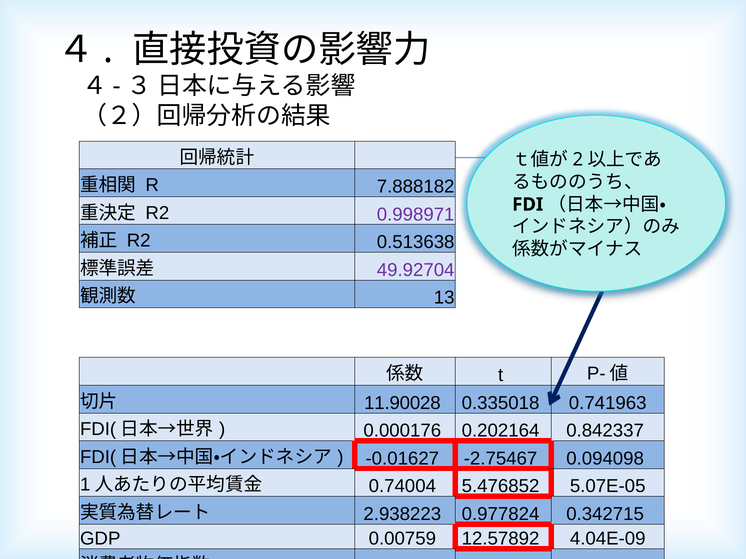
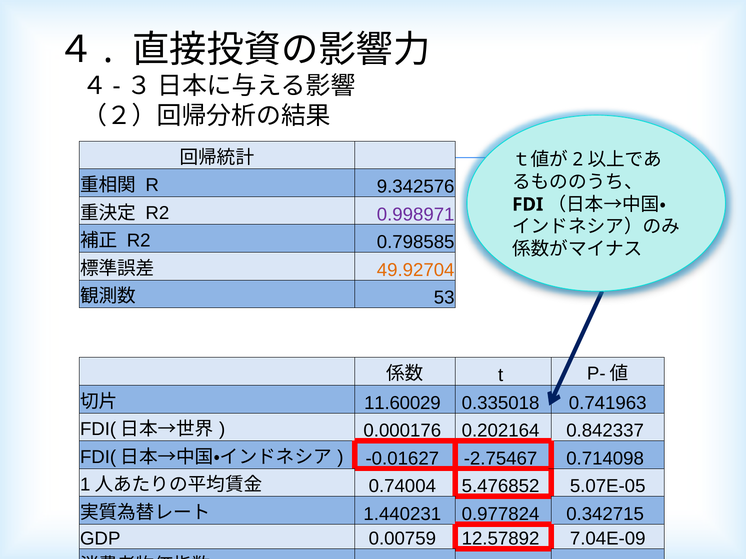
7.888182: 7.888182 -> 9.342576
0.513638: 0.513638 -> 0.798585
49.92704 colour: purple -> orange
13: 13 -> 53
11.90028: 11.90028 -> 11.60029
0.094098: 0.094098 -> 0.714098
2.938223: 2.938223 -> 1.440231
4.04E-09: 4.04E-09 -> 7.04E-09
